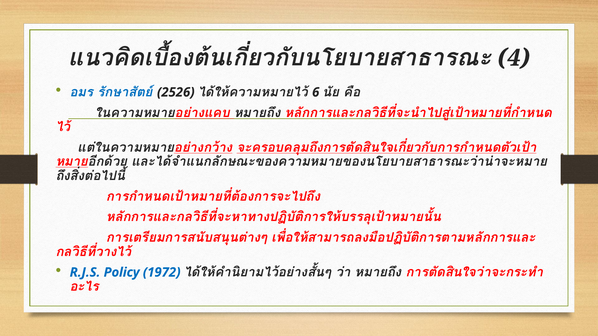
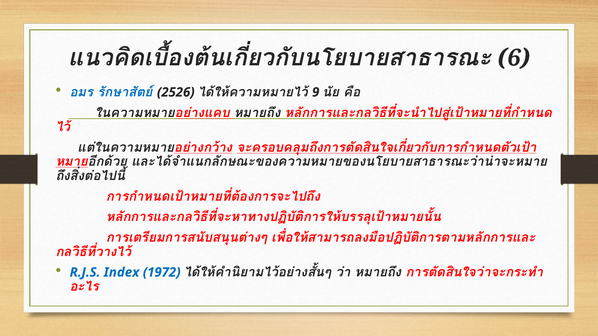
4: 4 -> 6
6: 6 -> 9
Policy: Policy -> Index
